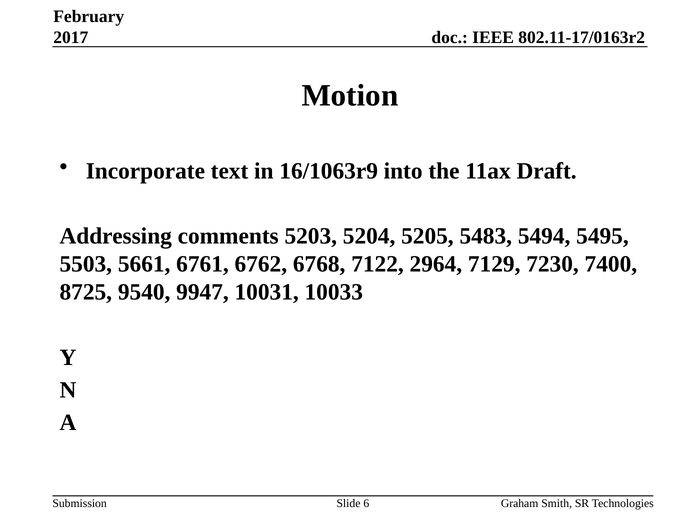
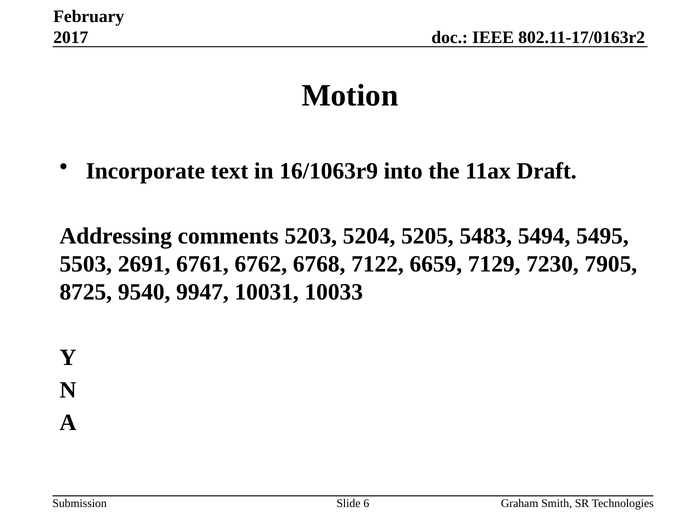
5661: 5661 -> 2691
2964: 2964 -> 6659
7400: 7400 -> 7905
